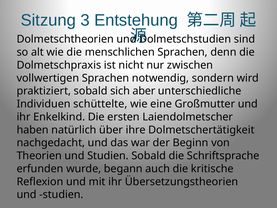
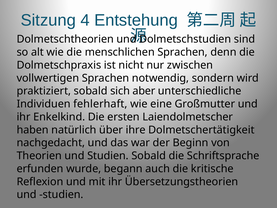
3: 3 -> 4
schüttelte: schüttelte -> fehlerhaft
